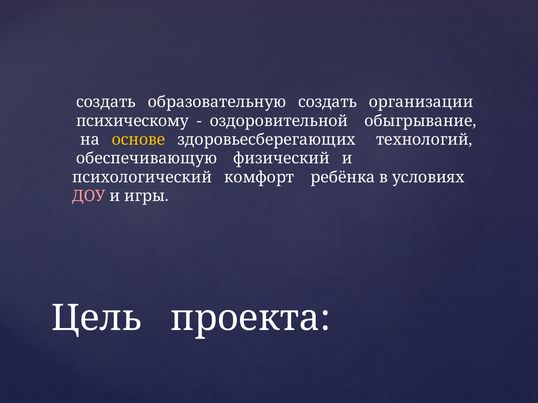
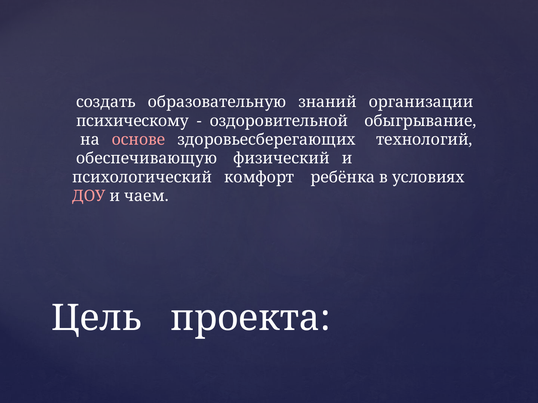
образовательную создать: создать -> знаний
основе colour: yellow -> pink
игры: игры -> чаем
